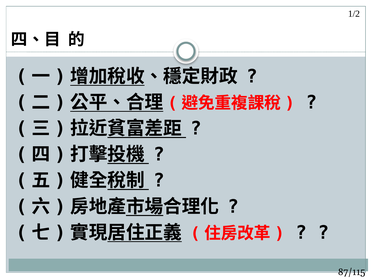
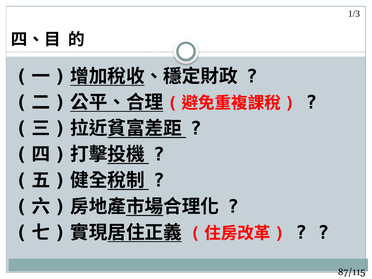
1/2: 1/2 -> 1/3
